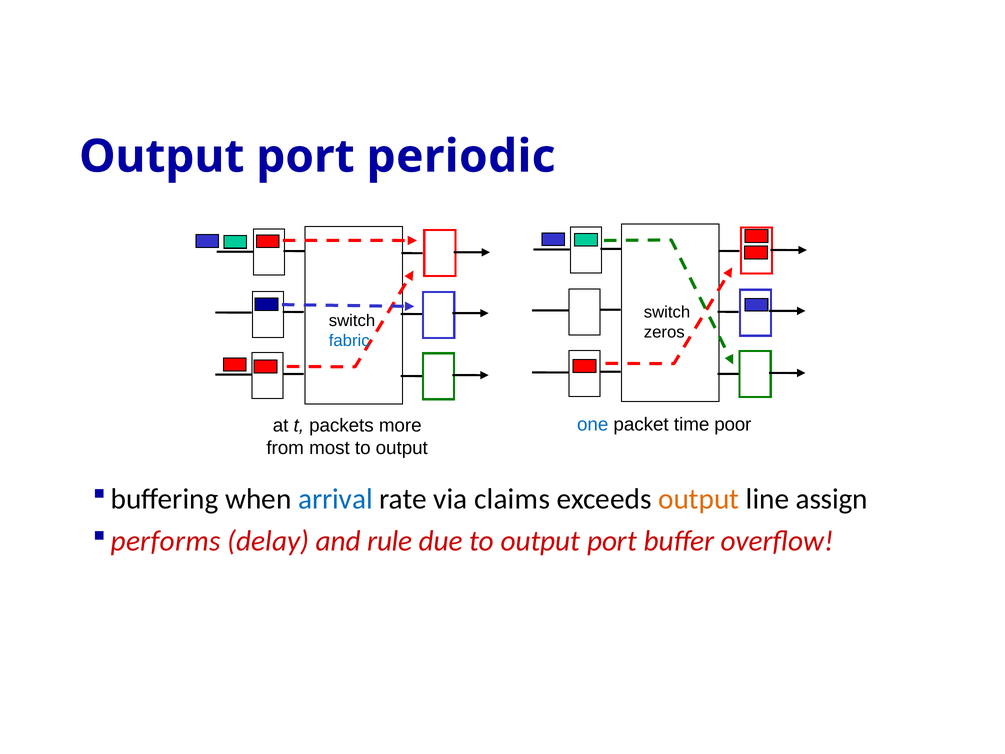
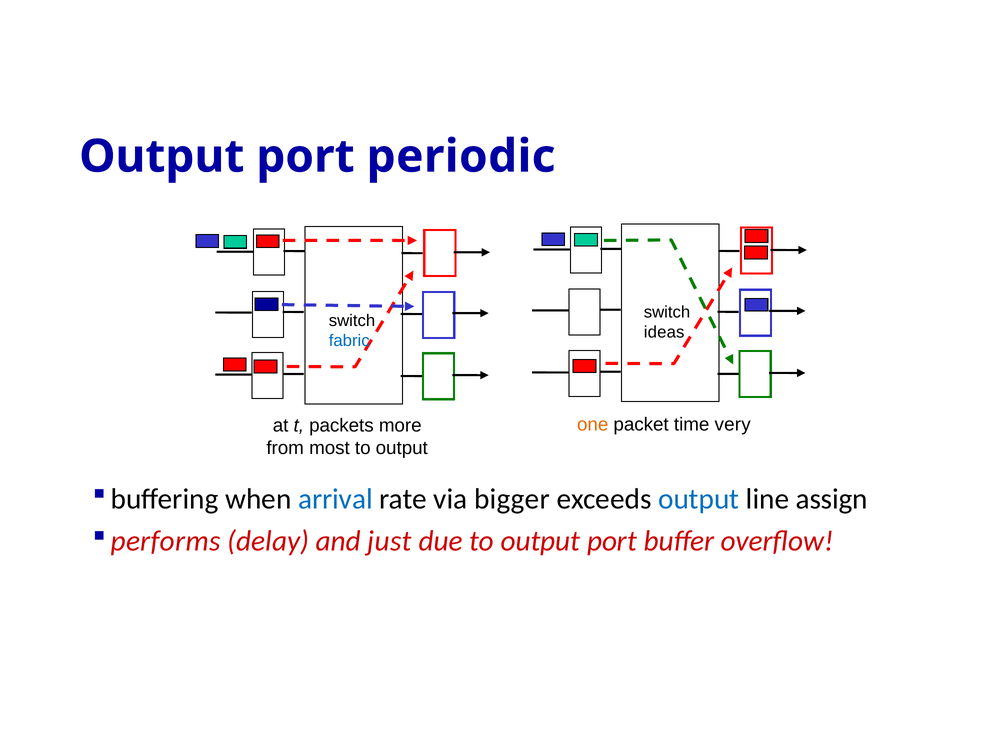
zeros: zeros -> ideas
one colour: blue -> orange
poor: poor -> very
claims: claims -> bigger
output at (699, 499) colour: orange -> blue
rule: rule -> just
